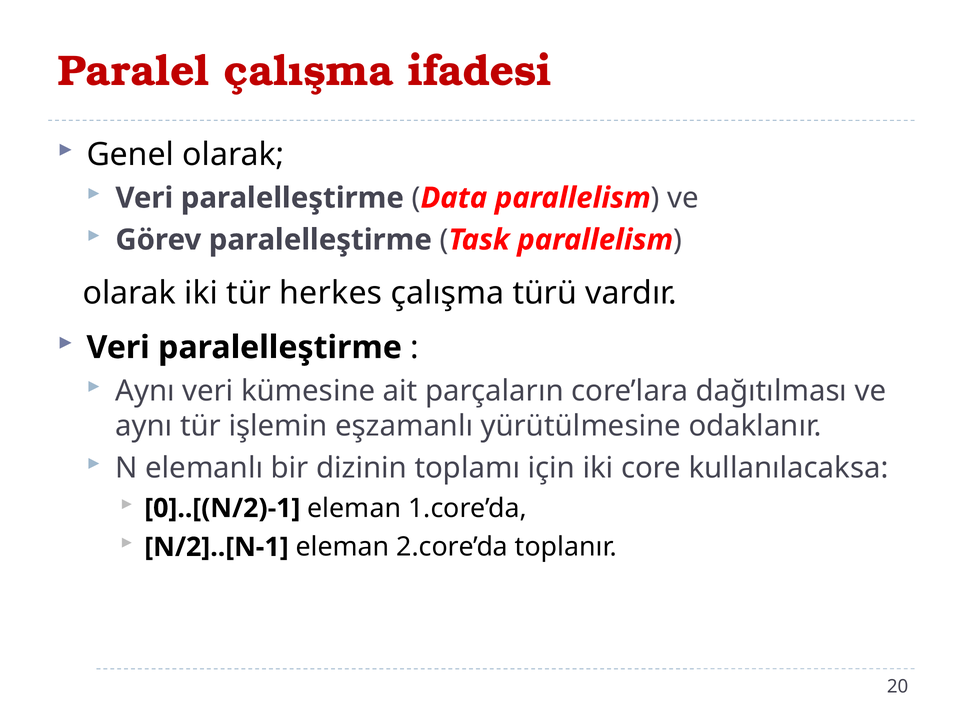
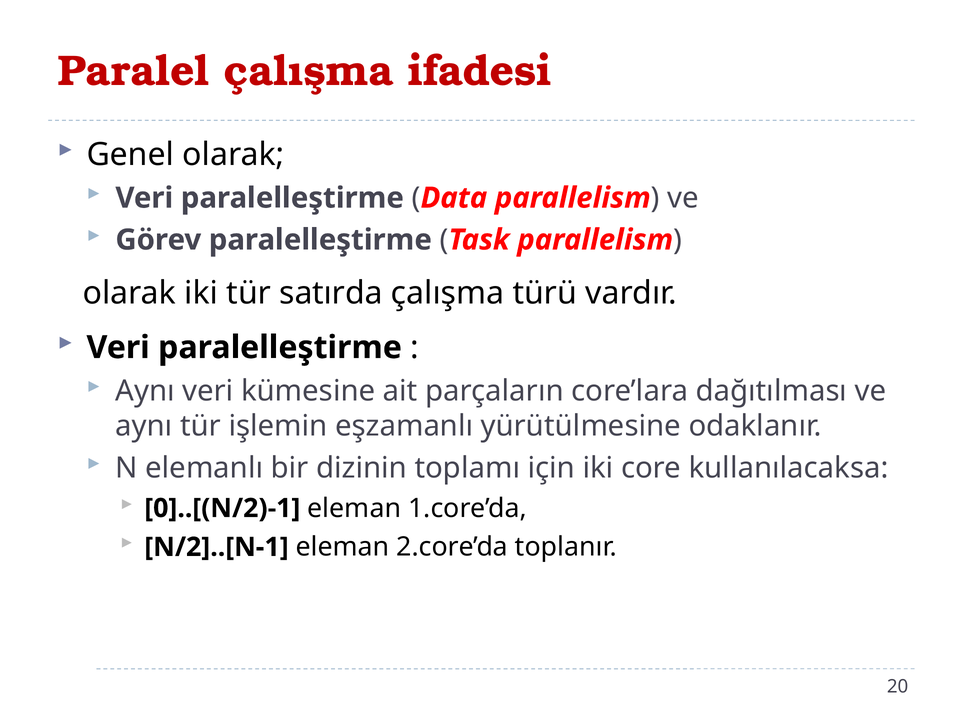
herkes: herkes -> satırda
